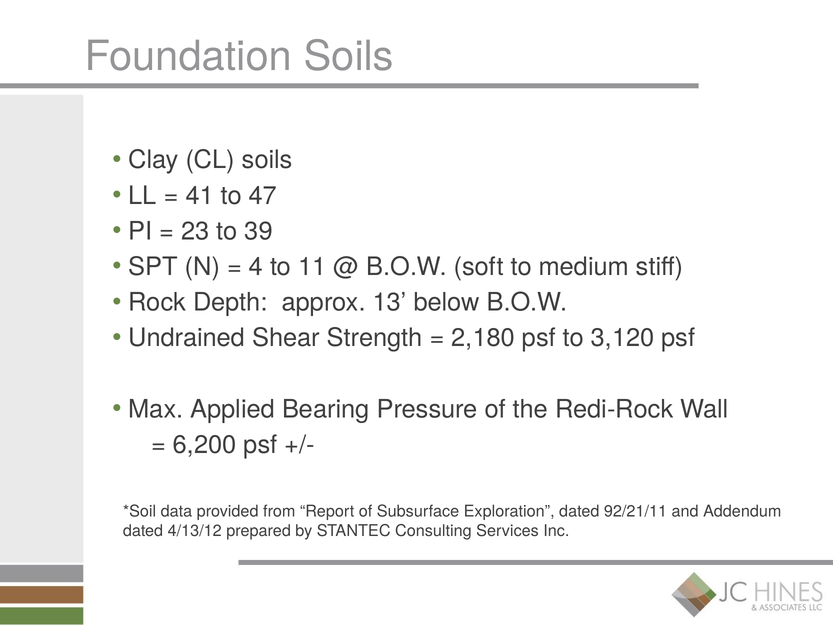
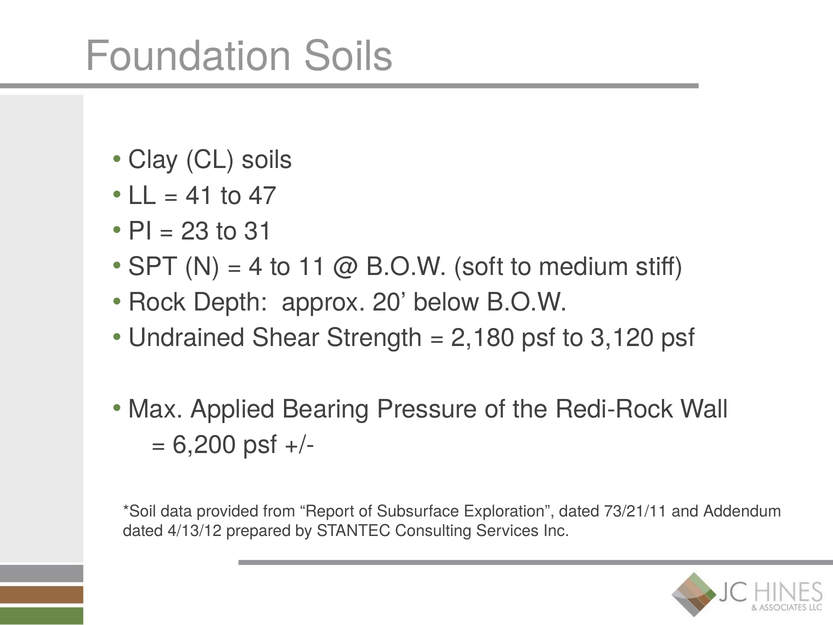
39: 39 -> 31
13: 13 -> 20
92/21/11: 92/21/11 -> 73/21/11
